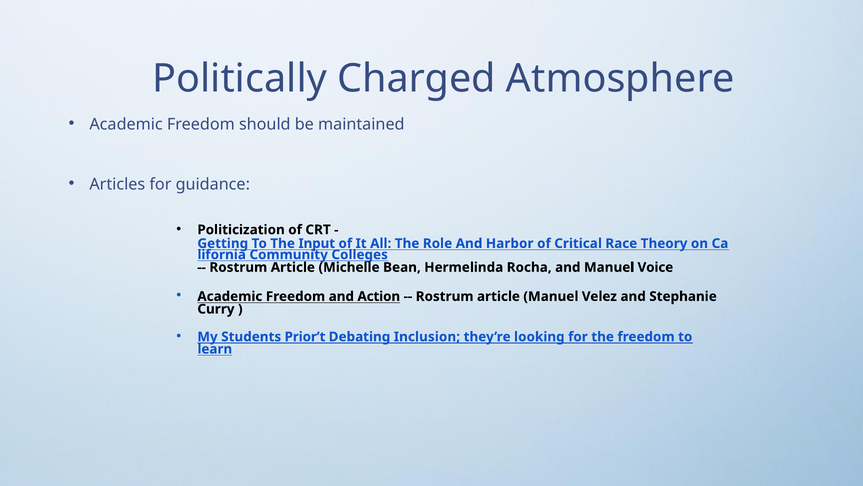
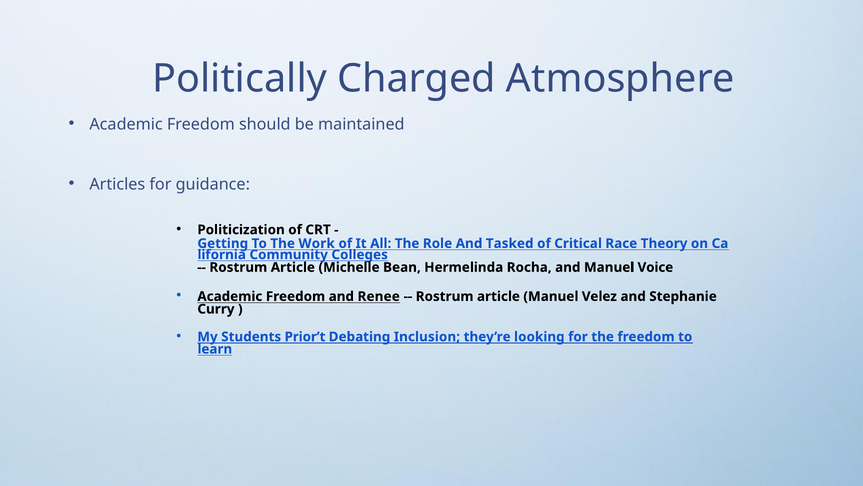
Input: Input -> Work
Harbor: Harbor -> Tasked
Action: Action -> Renee
